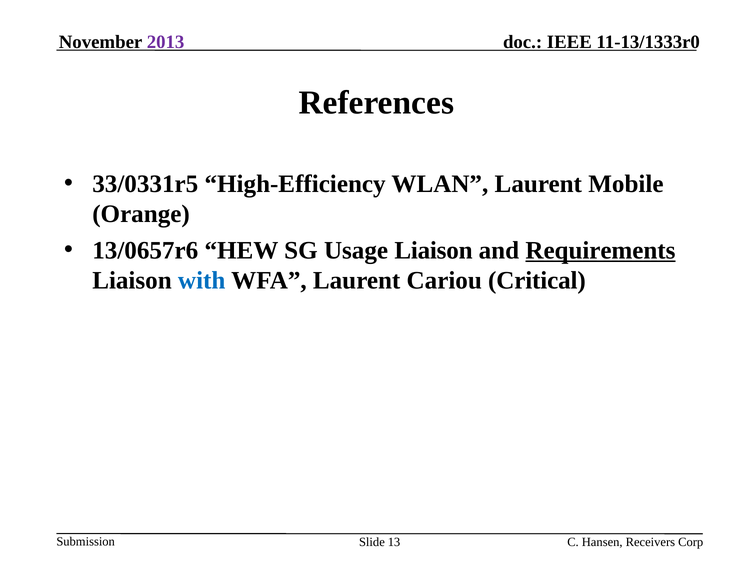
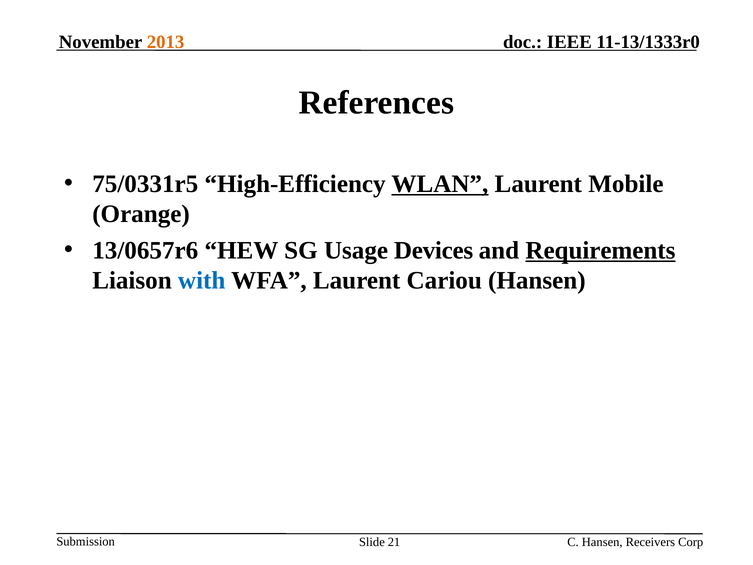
2013 colour: purple -> orange
33/0331r5: 33/0331r5 -> 75/0331r5
WLAN underline: none -> present
Usage Liaison: Liaison -> Devices
Cariou Critical: Critical -> Hansen
13: 13 -> 21
